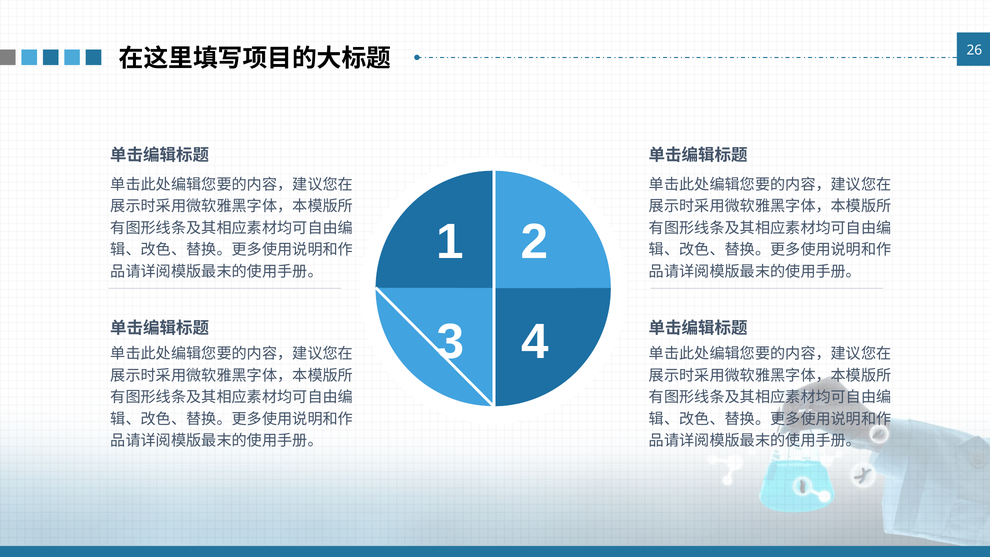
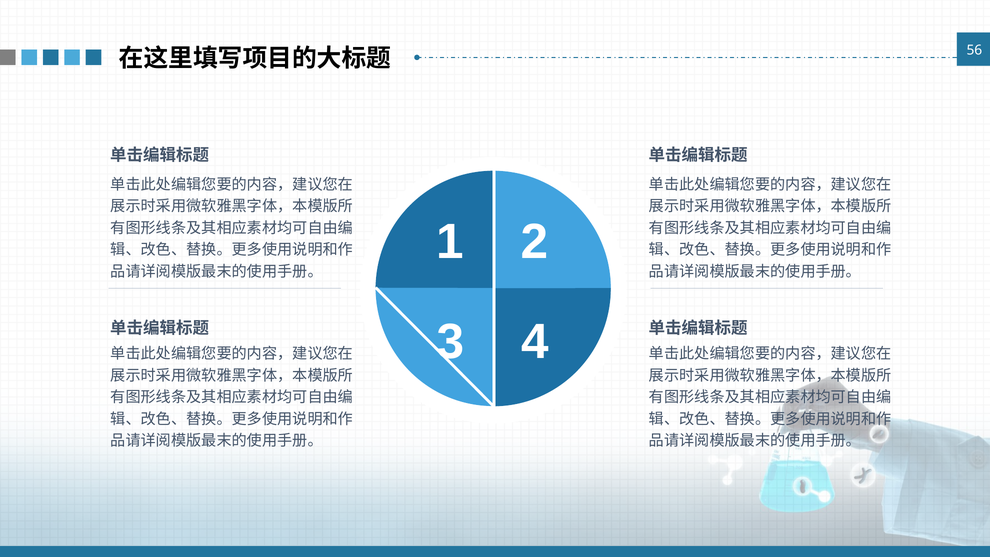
26: 26 -> 56
